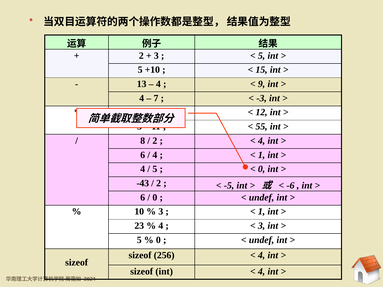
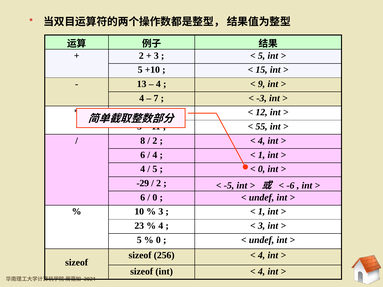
-43: -43 -> -29
